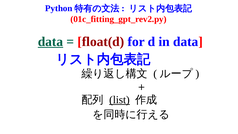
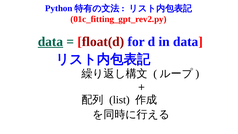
list underline: present -> none
